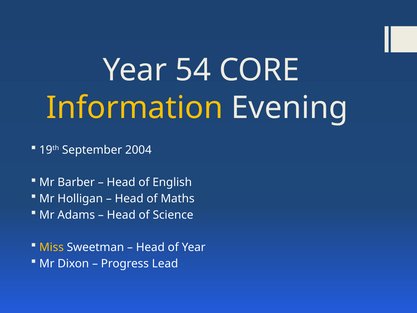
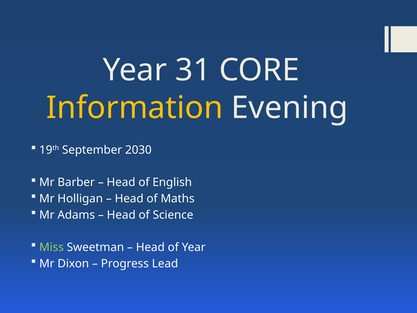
54: 54 -> 31
2004: 2004 -> 2030
Miss colour: yellow -> light green
